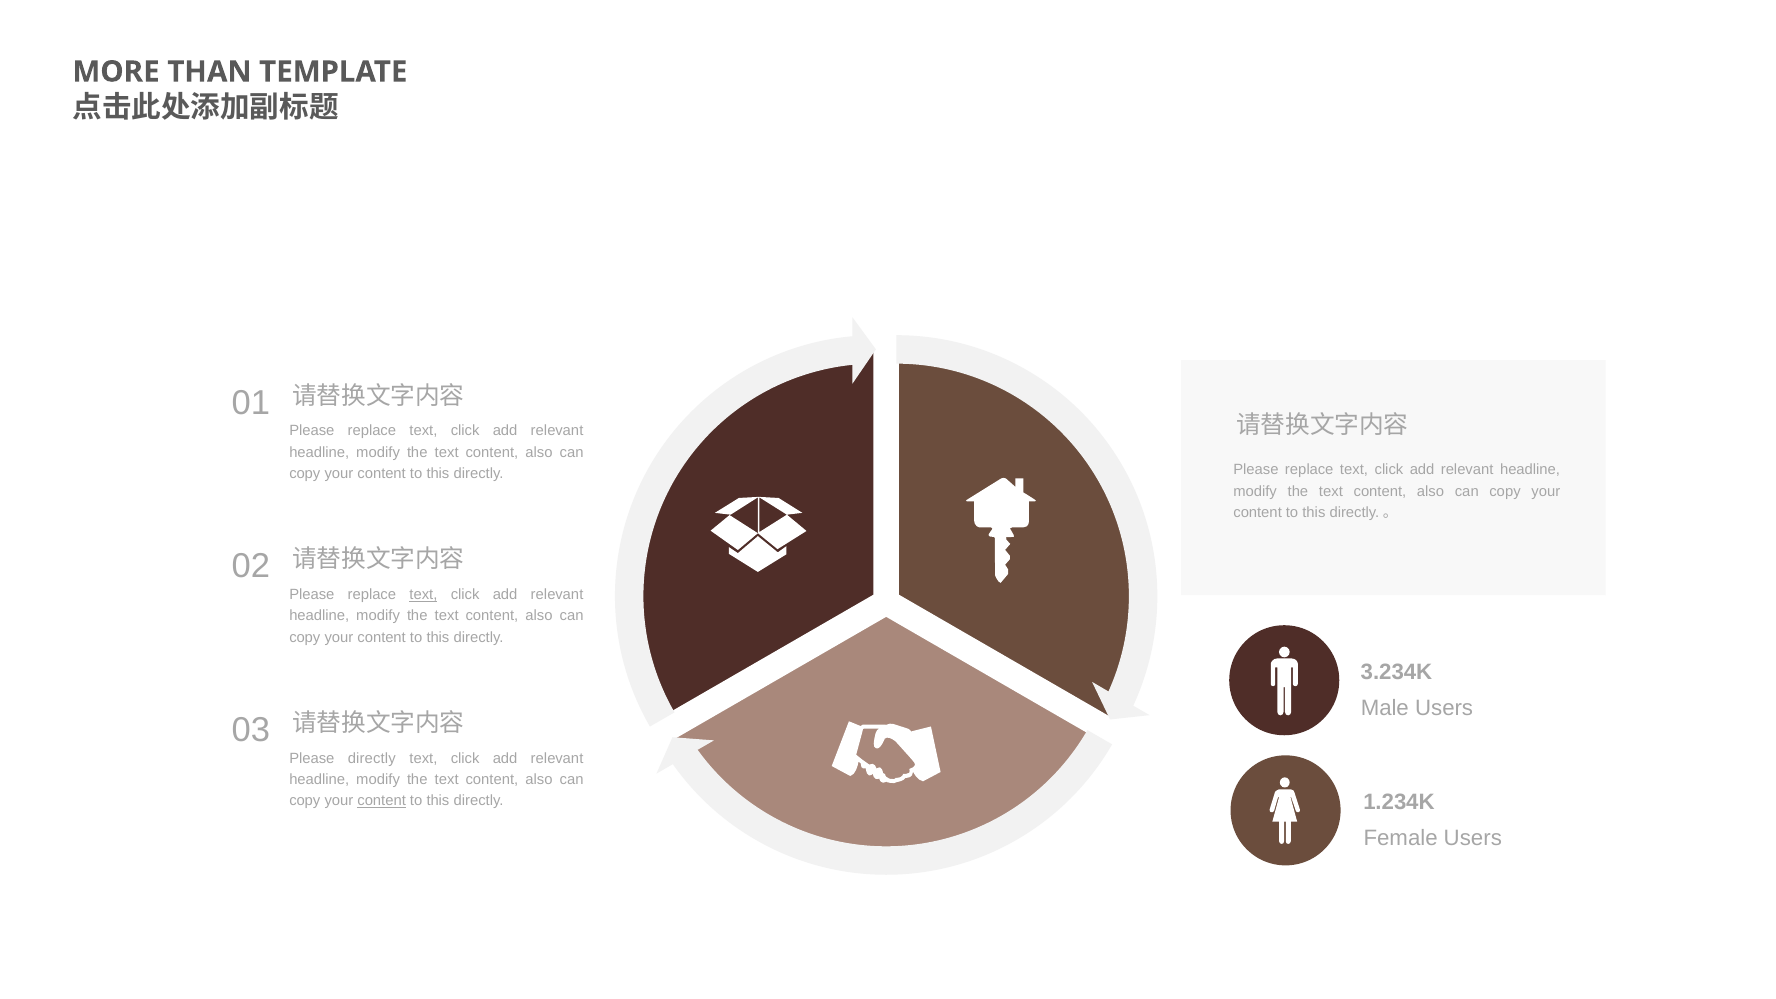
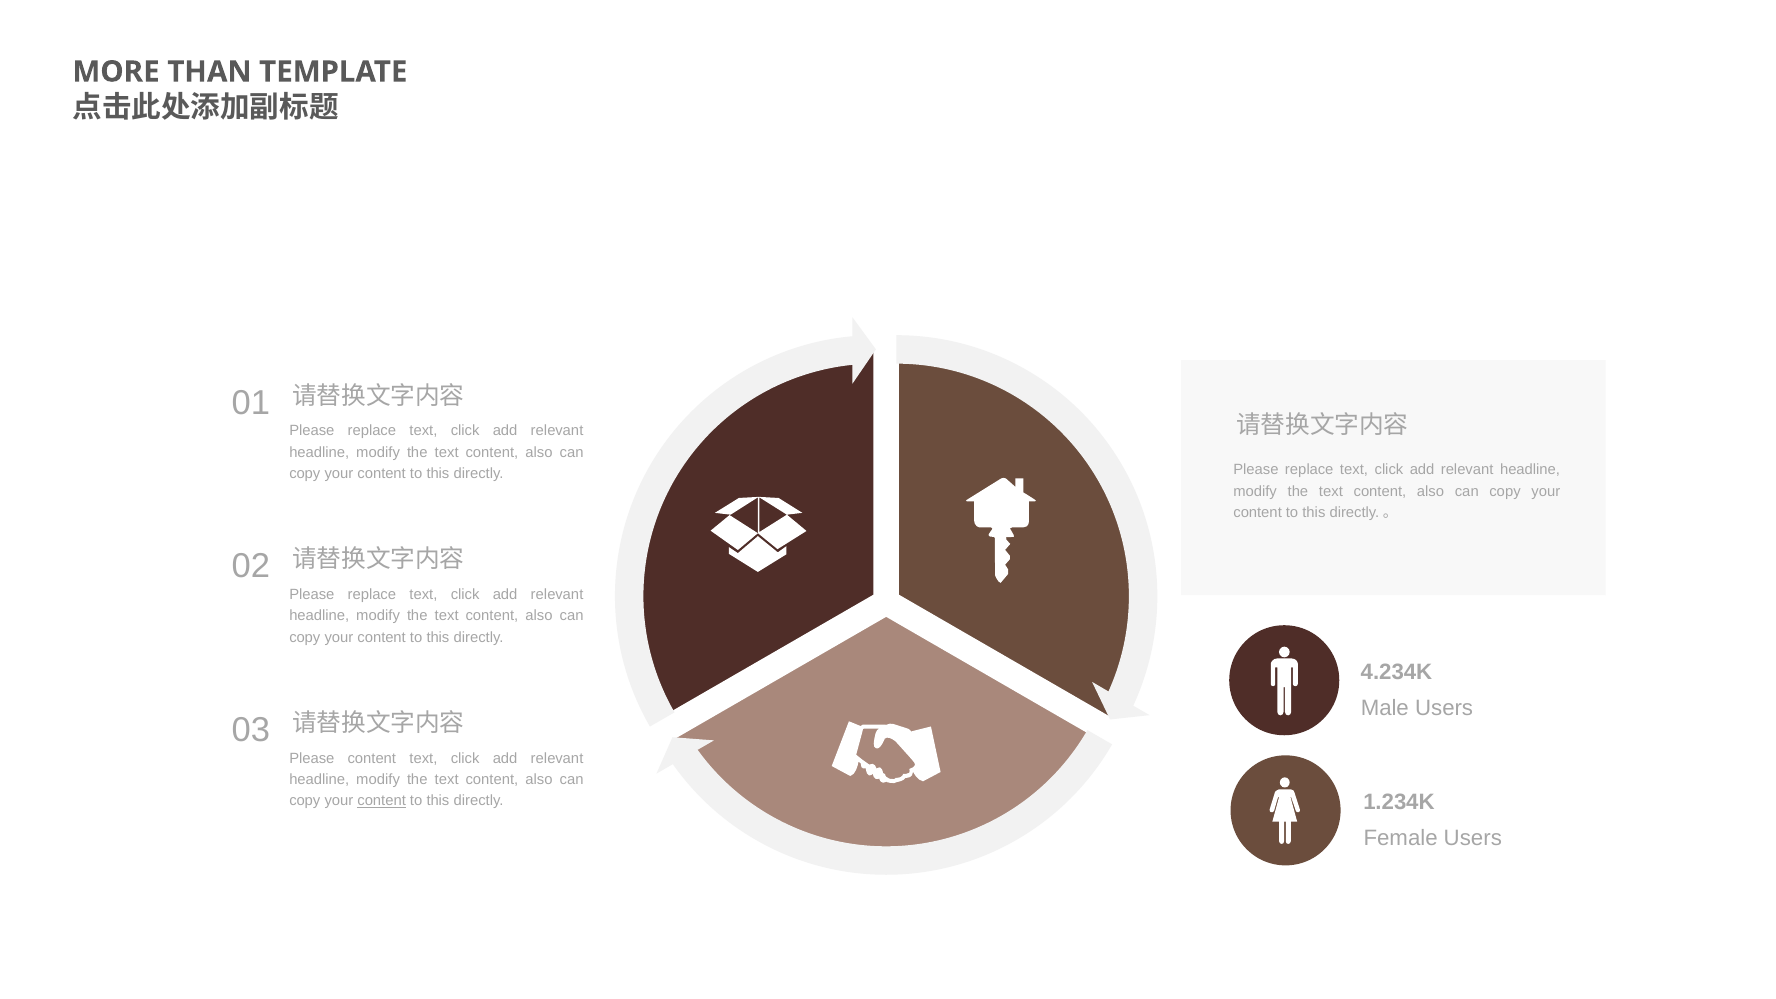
text at (423, 595) underline: present -> none
3.234K: 3.234K -> 4.234K
Please directly: directly -> content
